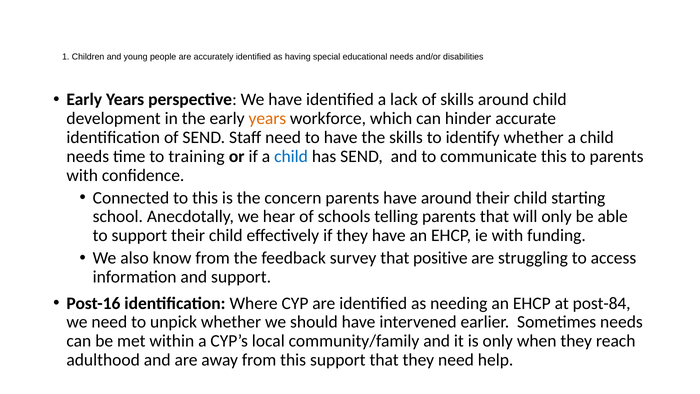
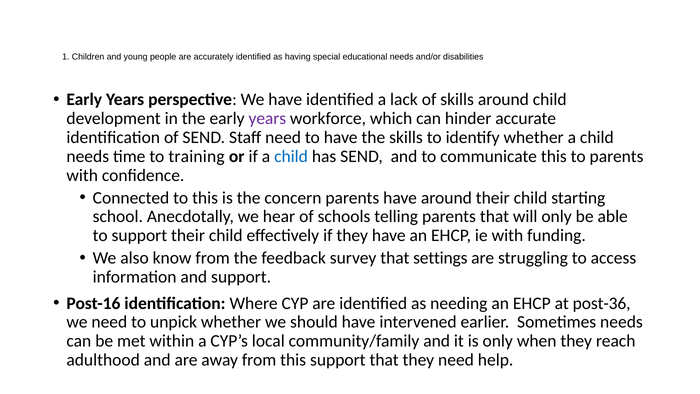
years at (267, 118) colour: orange -> purple
positive: positive -> settings
post-84: post-84 -> post-36
